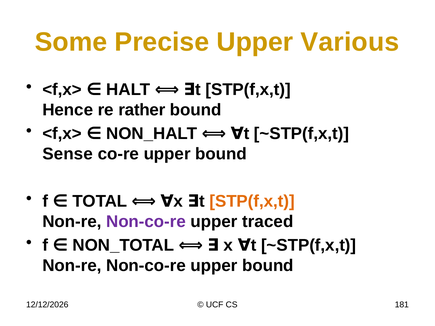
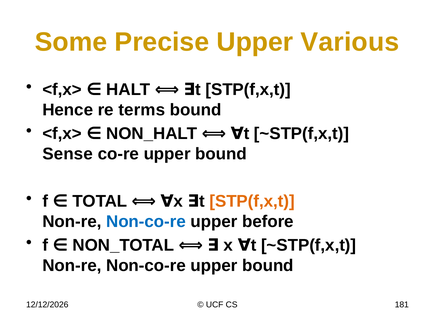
rather: rather -> terms
Non-co-re at (146, 222) colour: purple -> blue
traced: traced -> before
